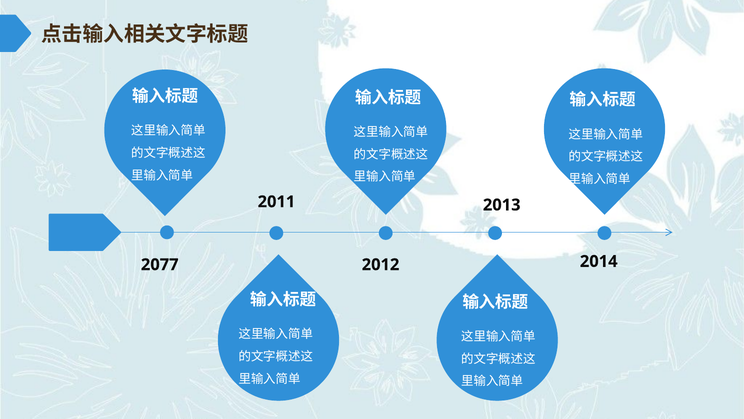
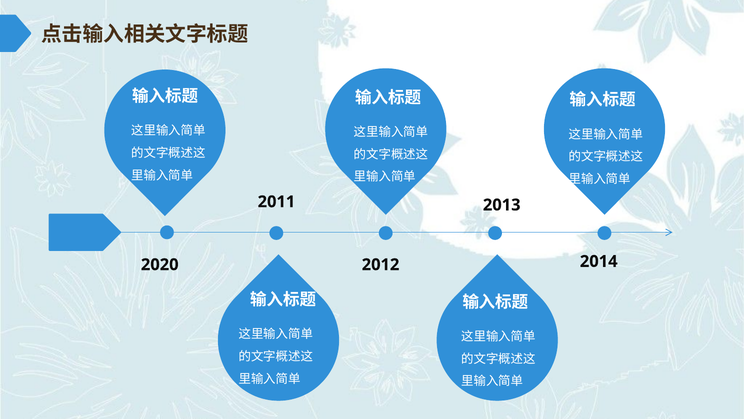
2077: 2077 -> 2020
